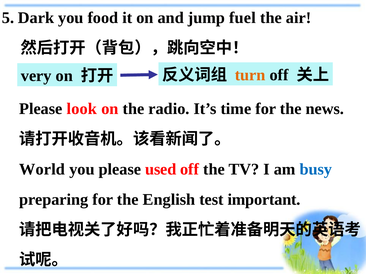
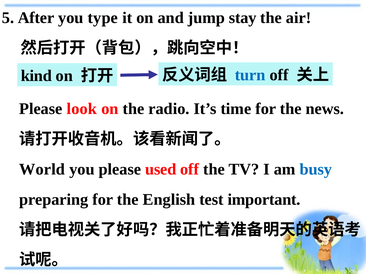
Dark: Dark -> After
food: food -> type
fuel: fuel -> stay
very: very -> kind
turn colour: orange -> blue
